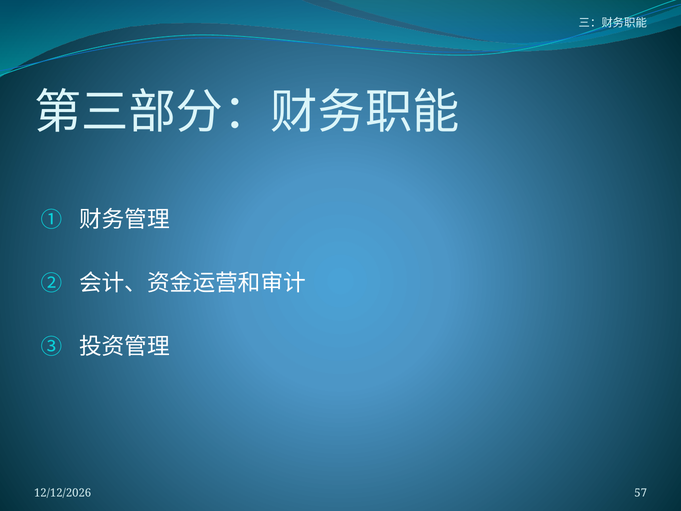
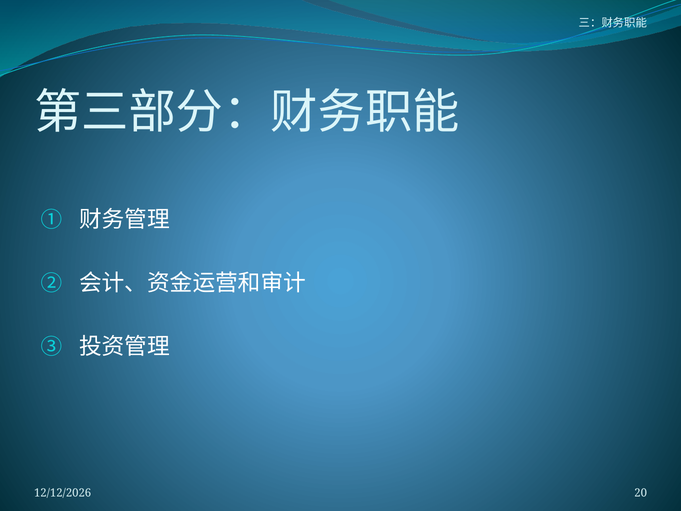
57: 57 -> 20
